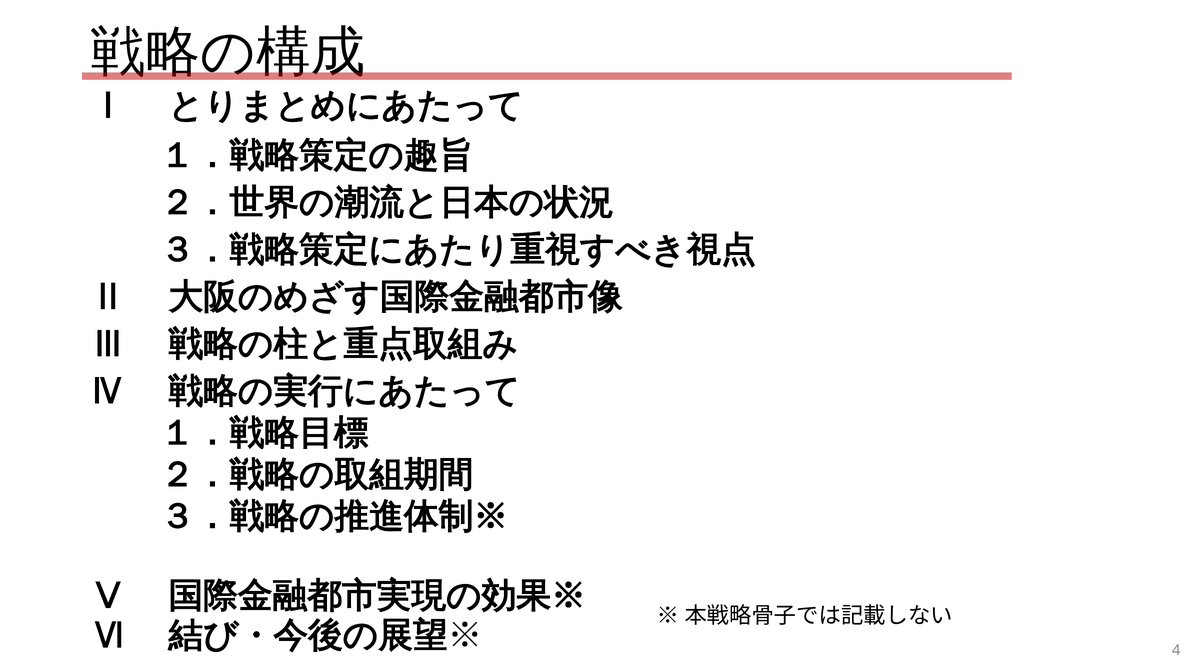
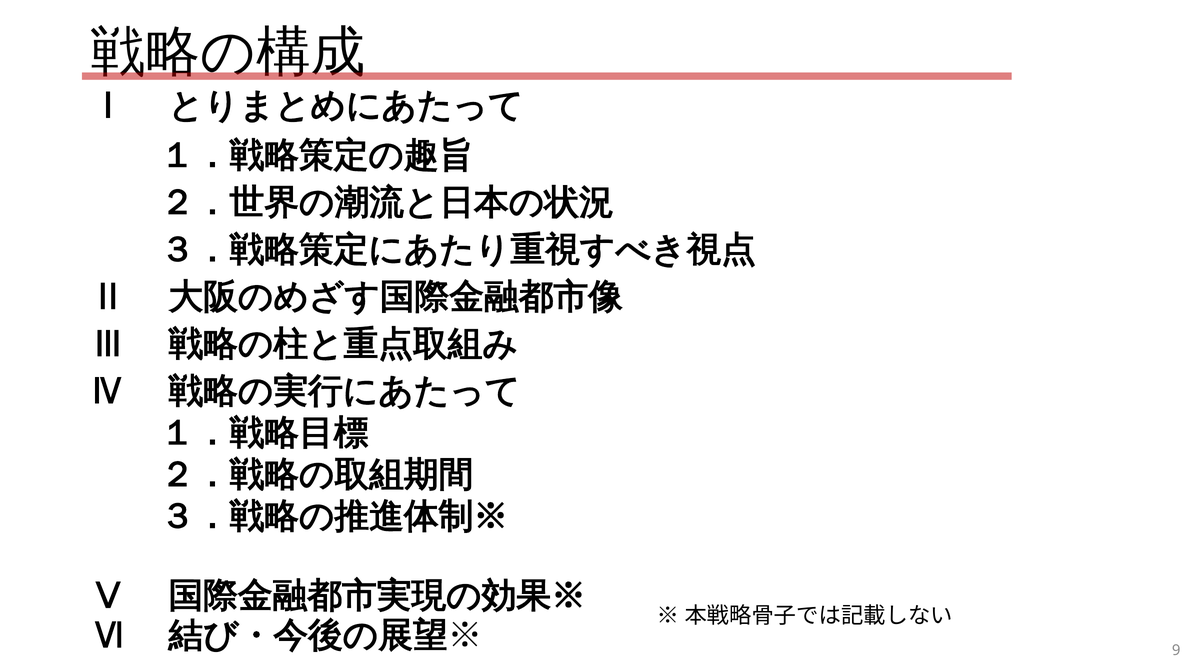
4: 4 -> 9
